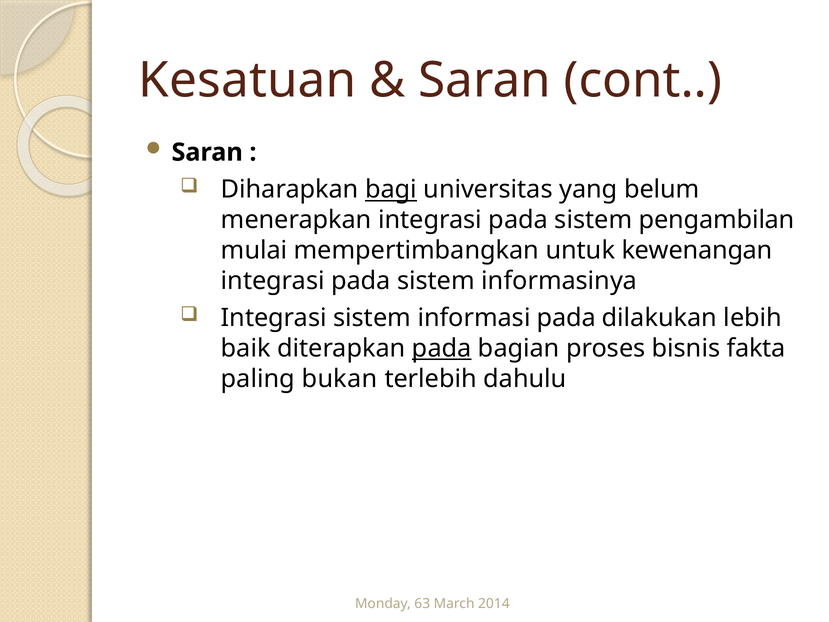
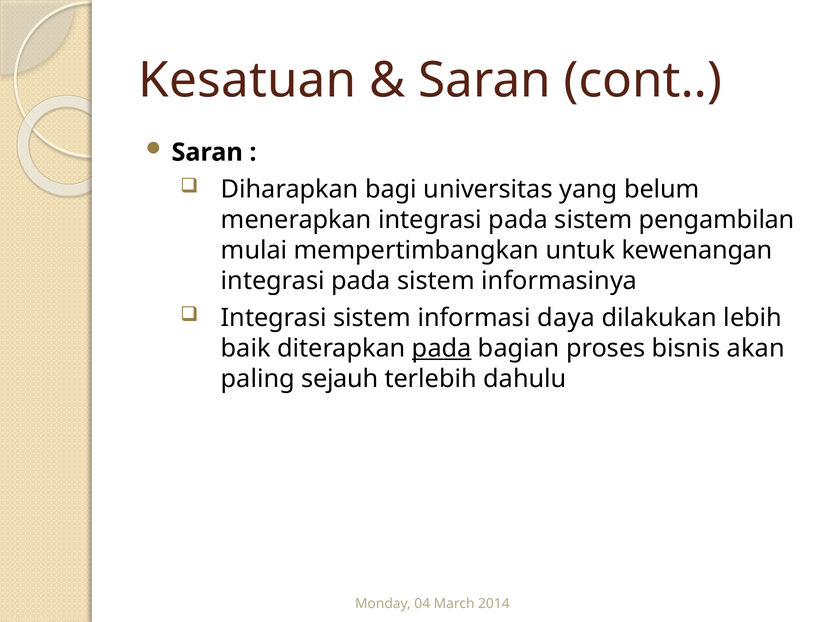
bagi underline: present -> none
informasi pada: pada -> daya
fakta: fakta -> akan
bukan: bukan -> sejauh
63: 63 -> 04
